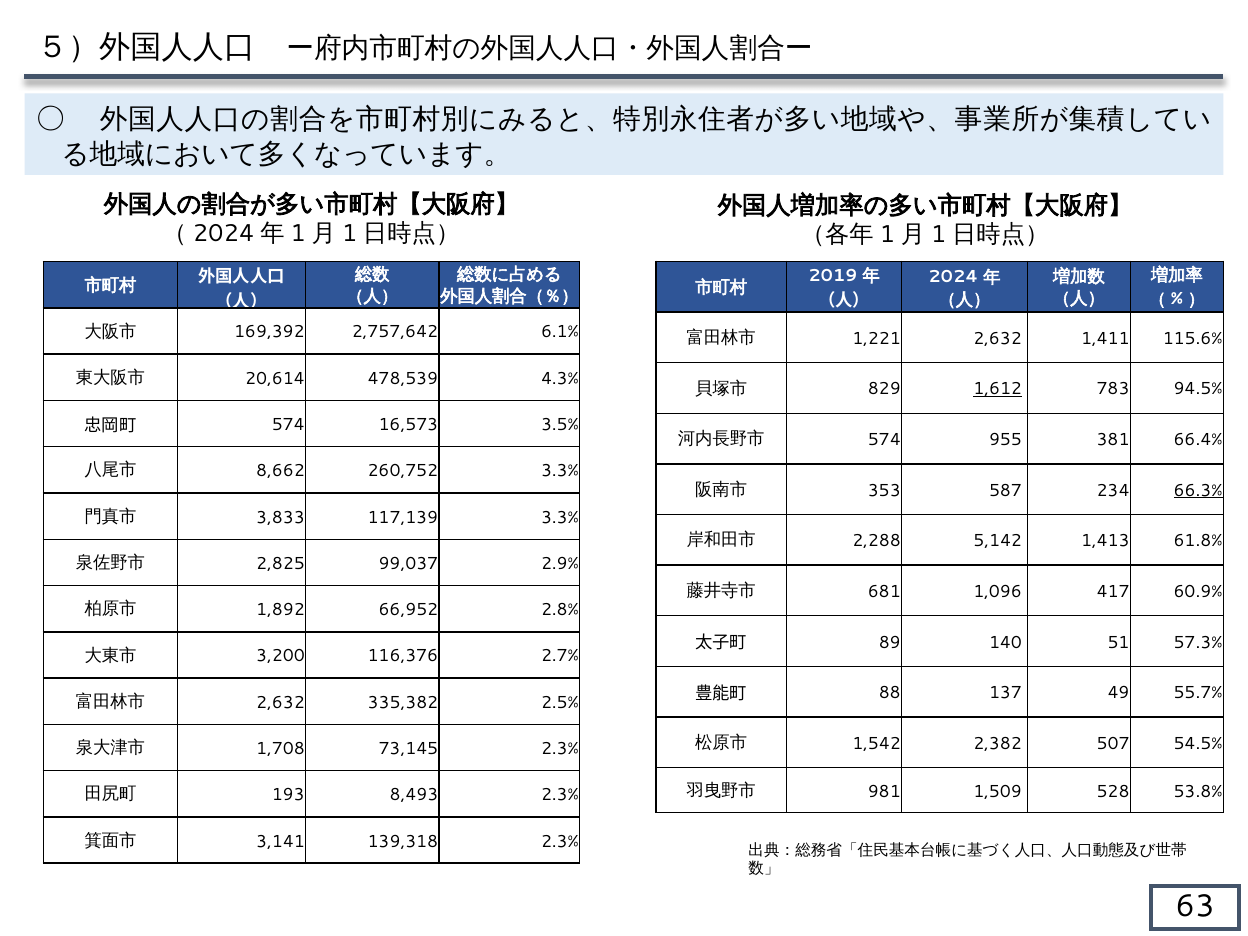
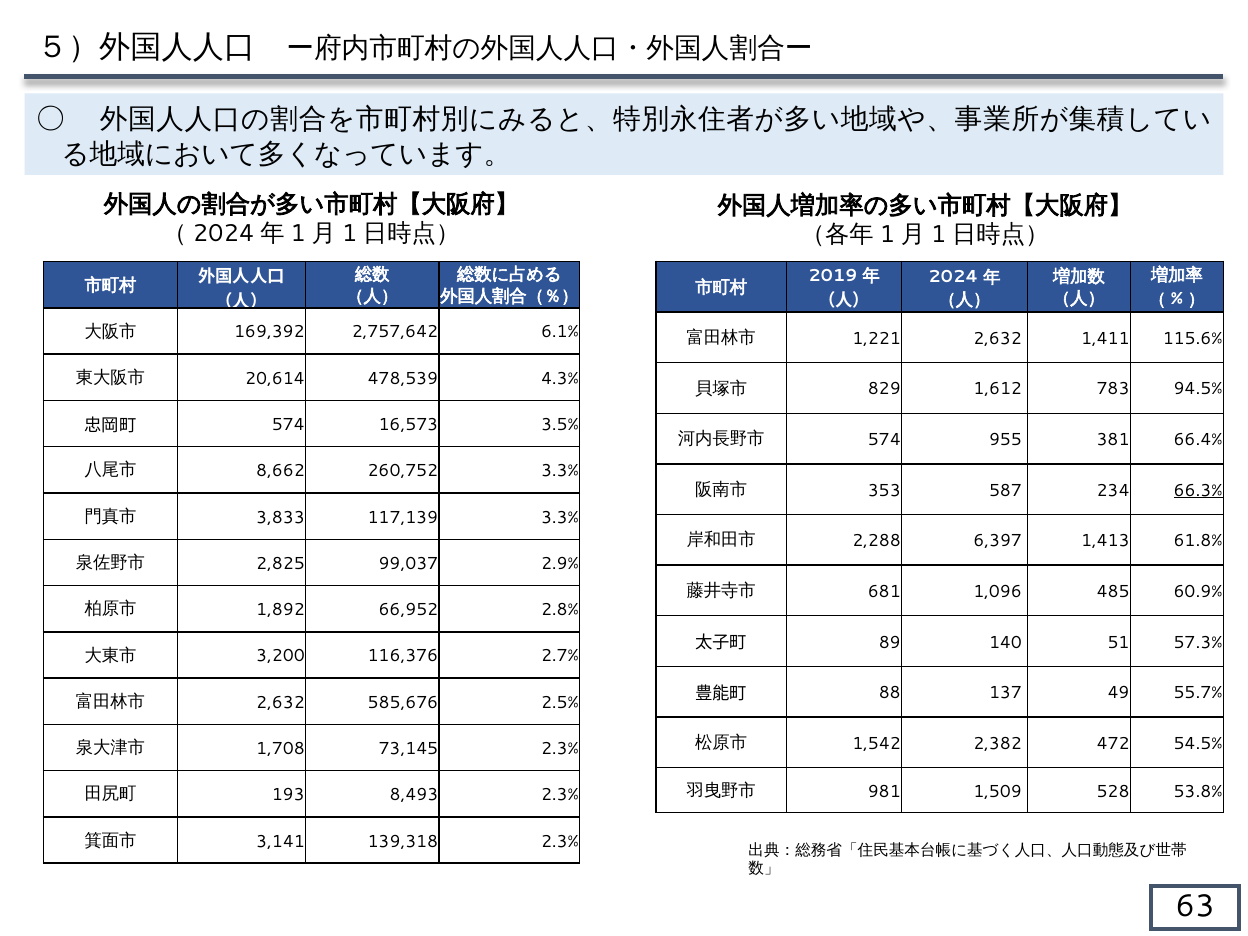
1,612 underline: present -> none
5,142: 5,142 -> 6,397
417: 417 -> 485
335,382: 335,382 -> 585,676
507: 507 -> 472
